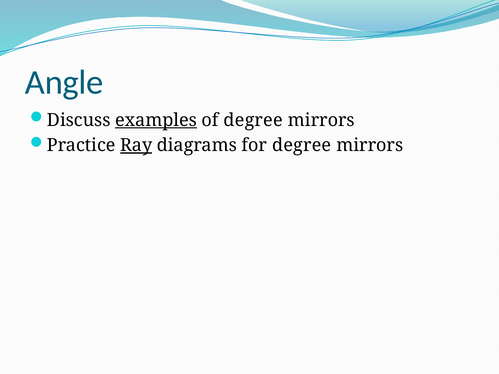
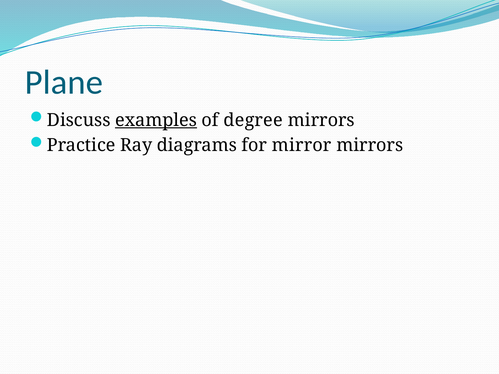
Angle: Angle -> Plane
Ray underline: present -> none
for degree: degree -> mirror
